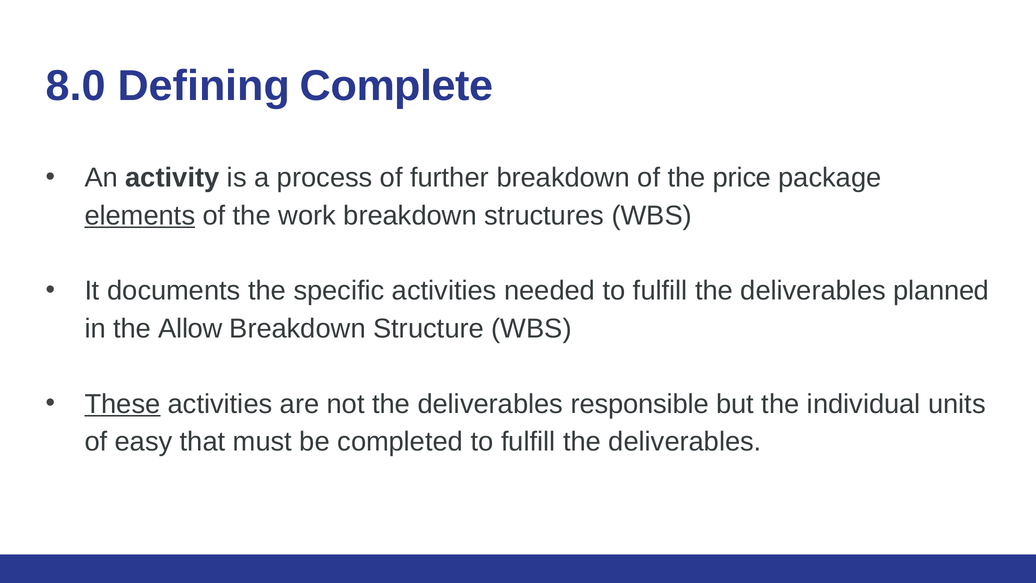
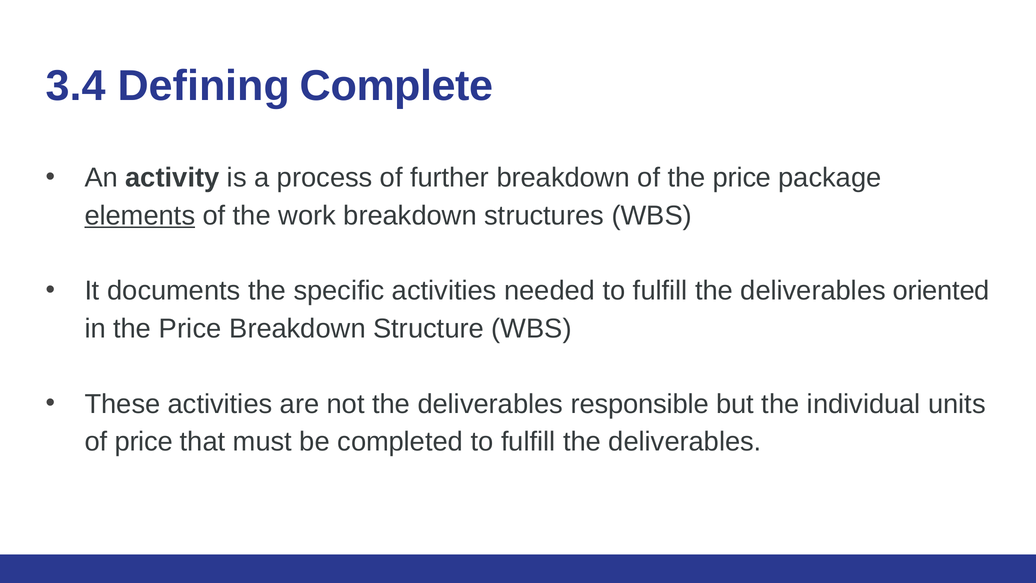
8.0: 8.0 -> 3.4
planned: planned -> oriented
in the Allow: Allow -> Price
These underline: present -> none
of easy: easy -> price
